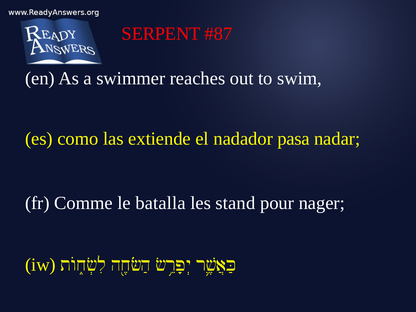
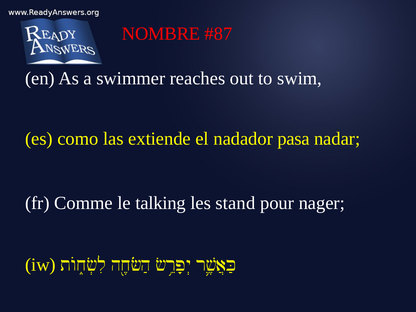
SERPENT: SERPENT -> NOMBRE
batalla: batalla -> talking
